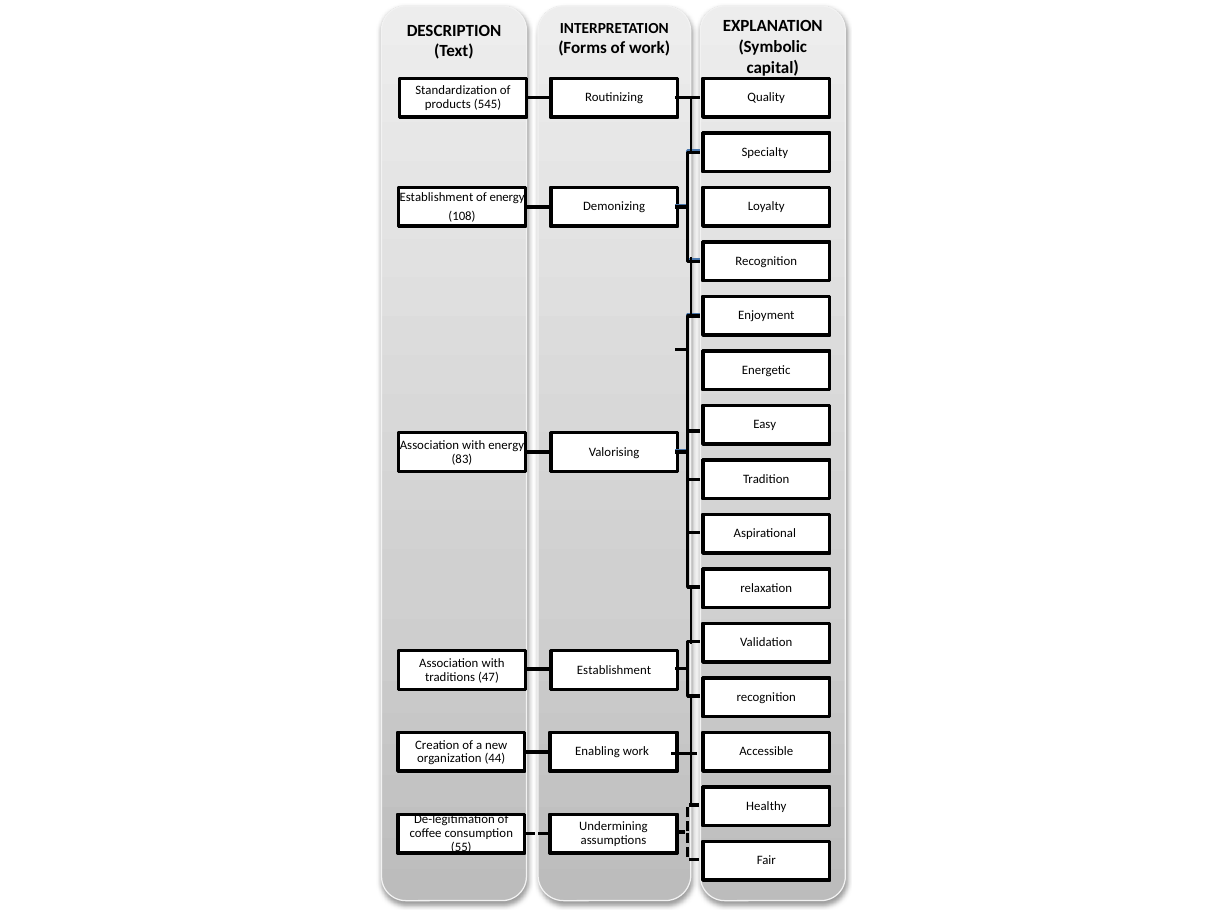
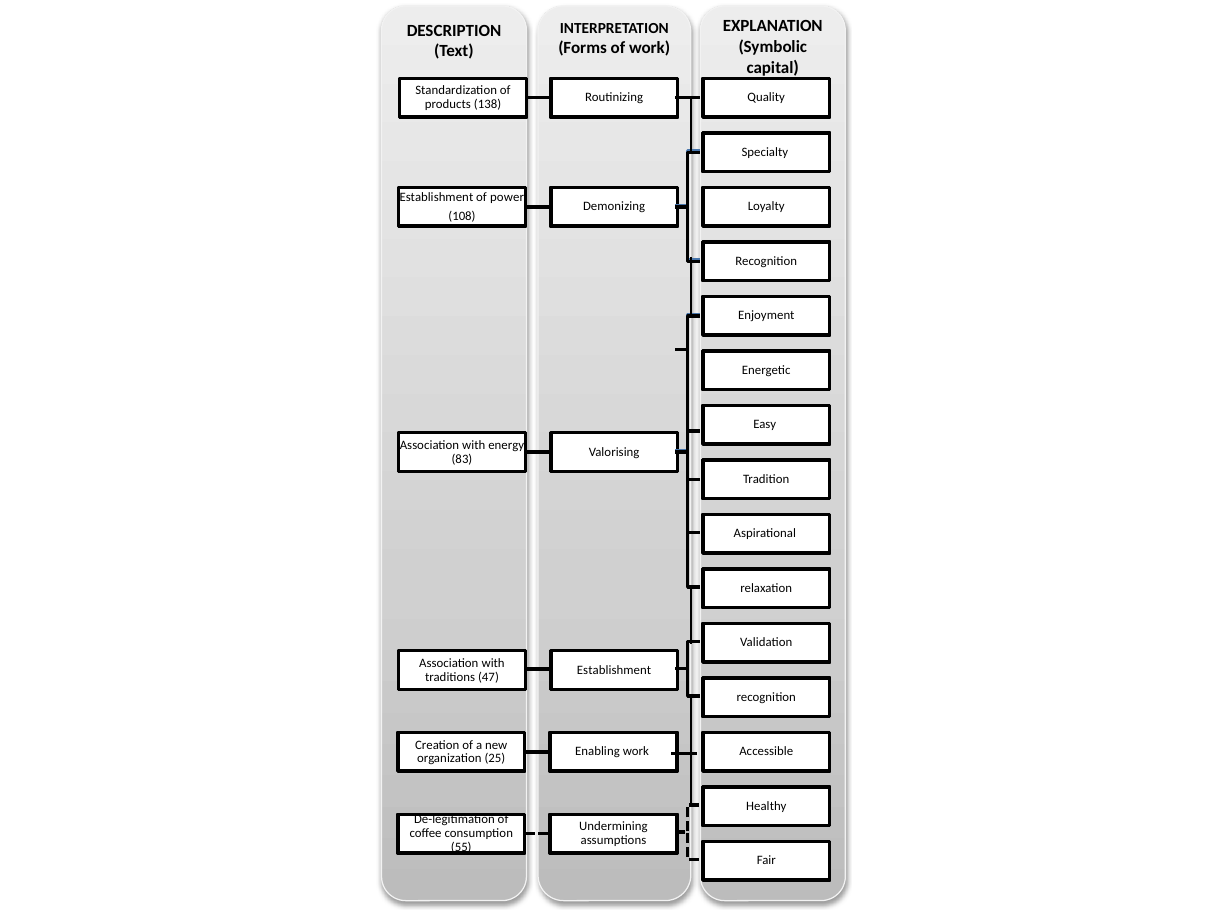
545: 545 -> 138
of energy: energy -> power
44: 44 -> 25
